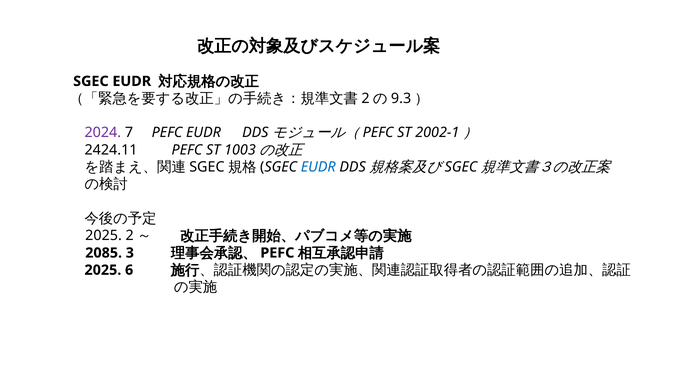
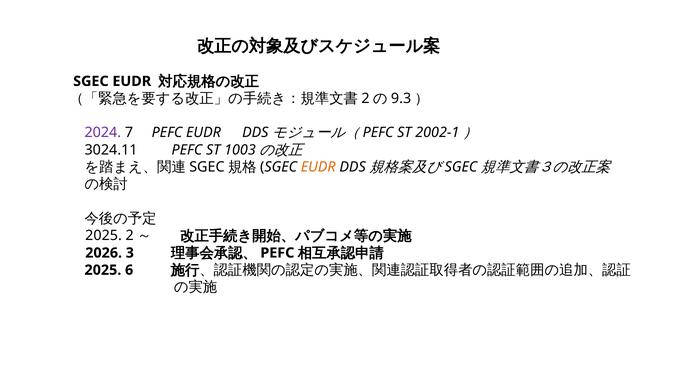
2424.11: 2424.11 -> 3024.11
EUDR at (318, 167) colour: blue -> orange
2085: 2085 -> 2026
